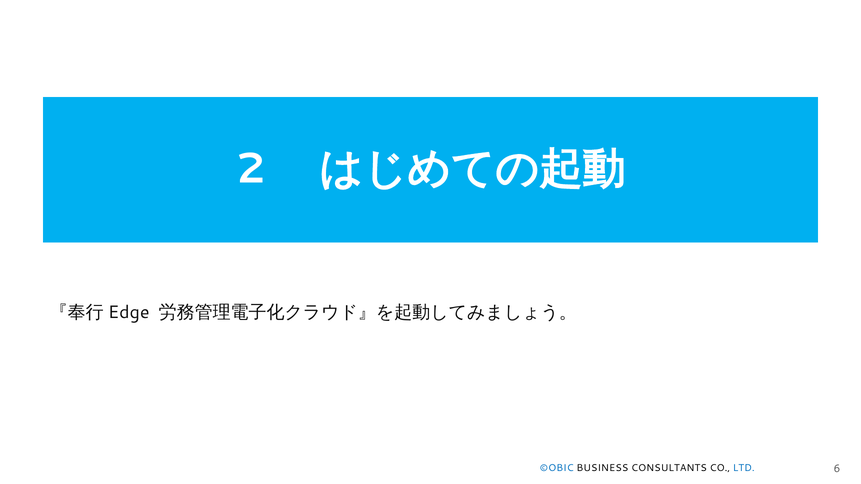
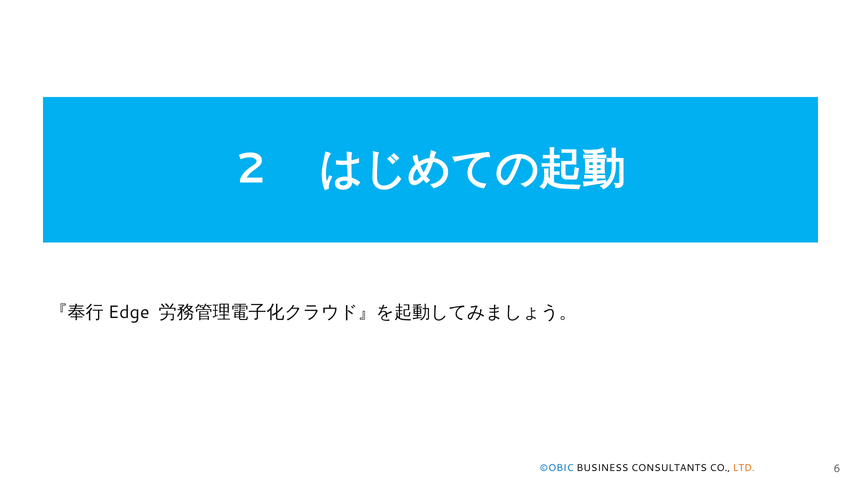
LTD colour: blue -> orange
